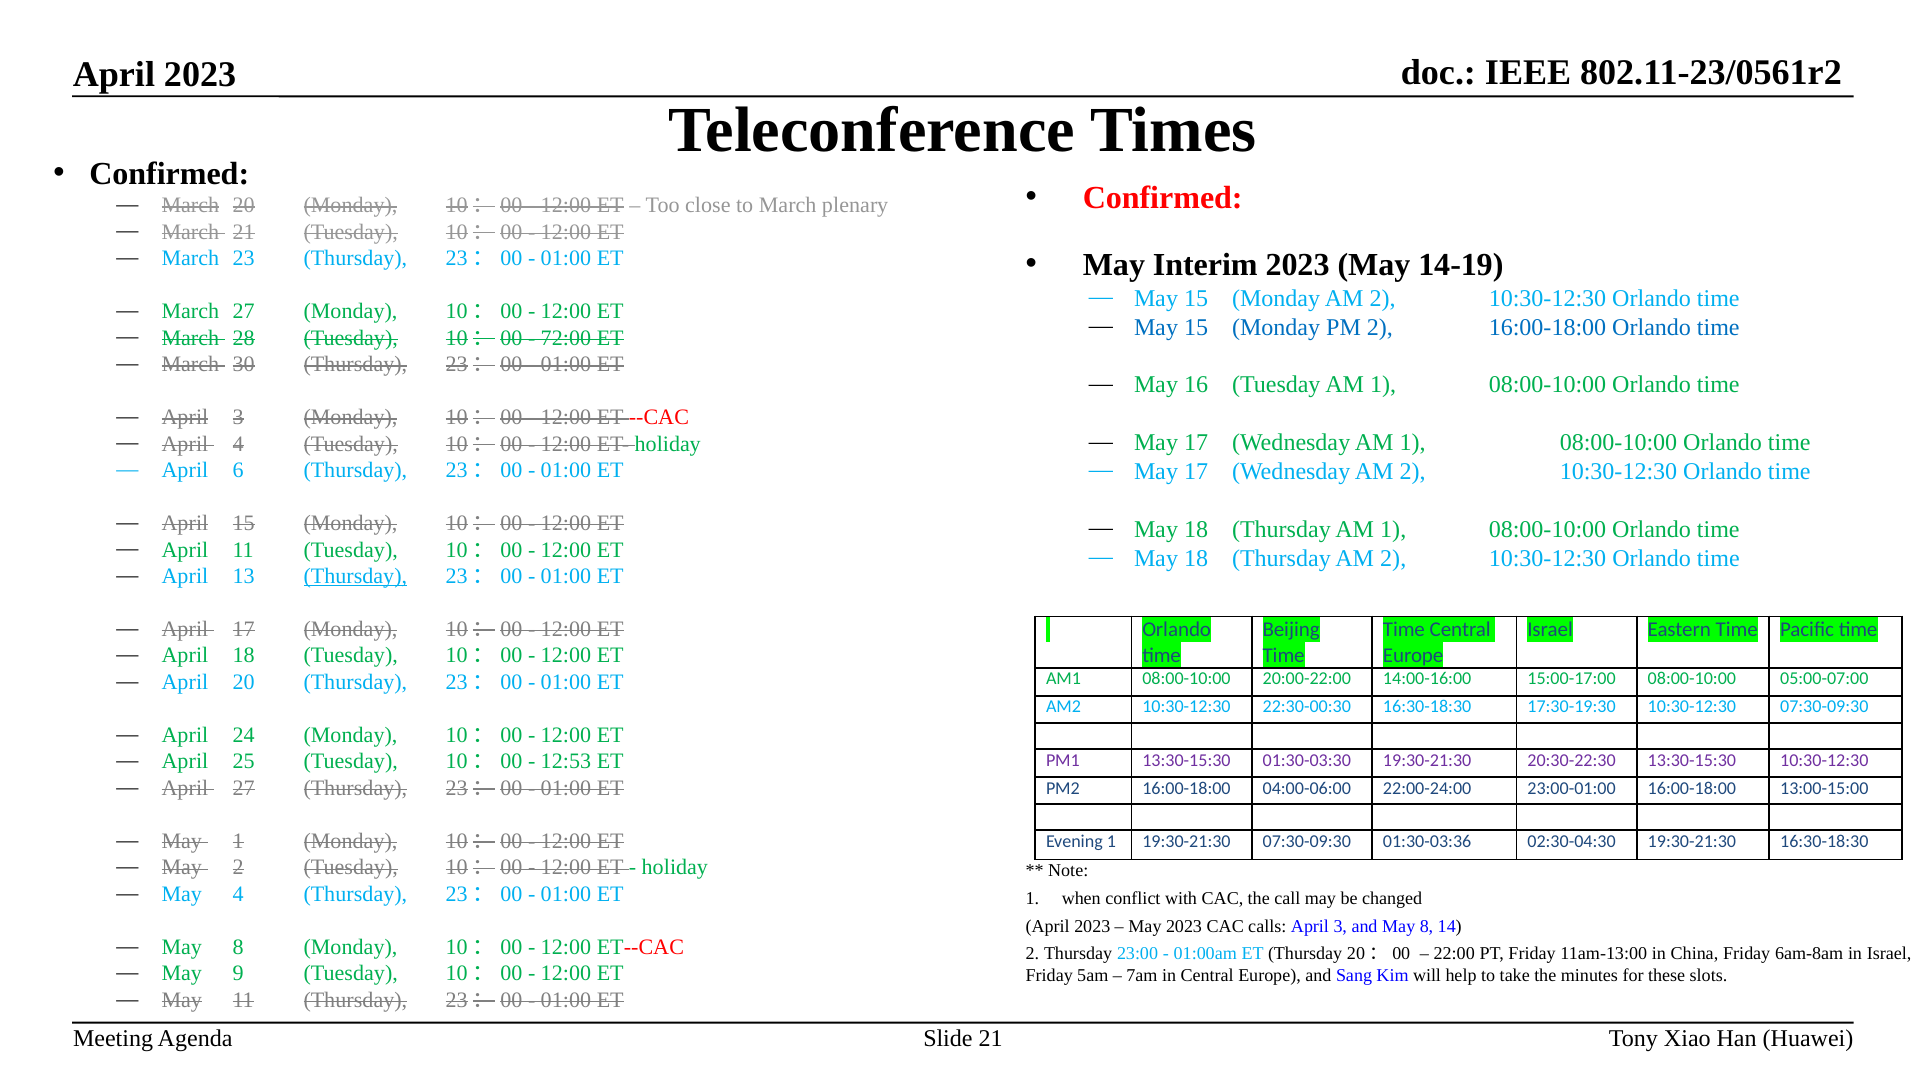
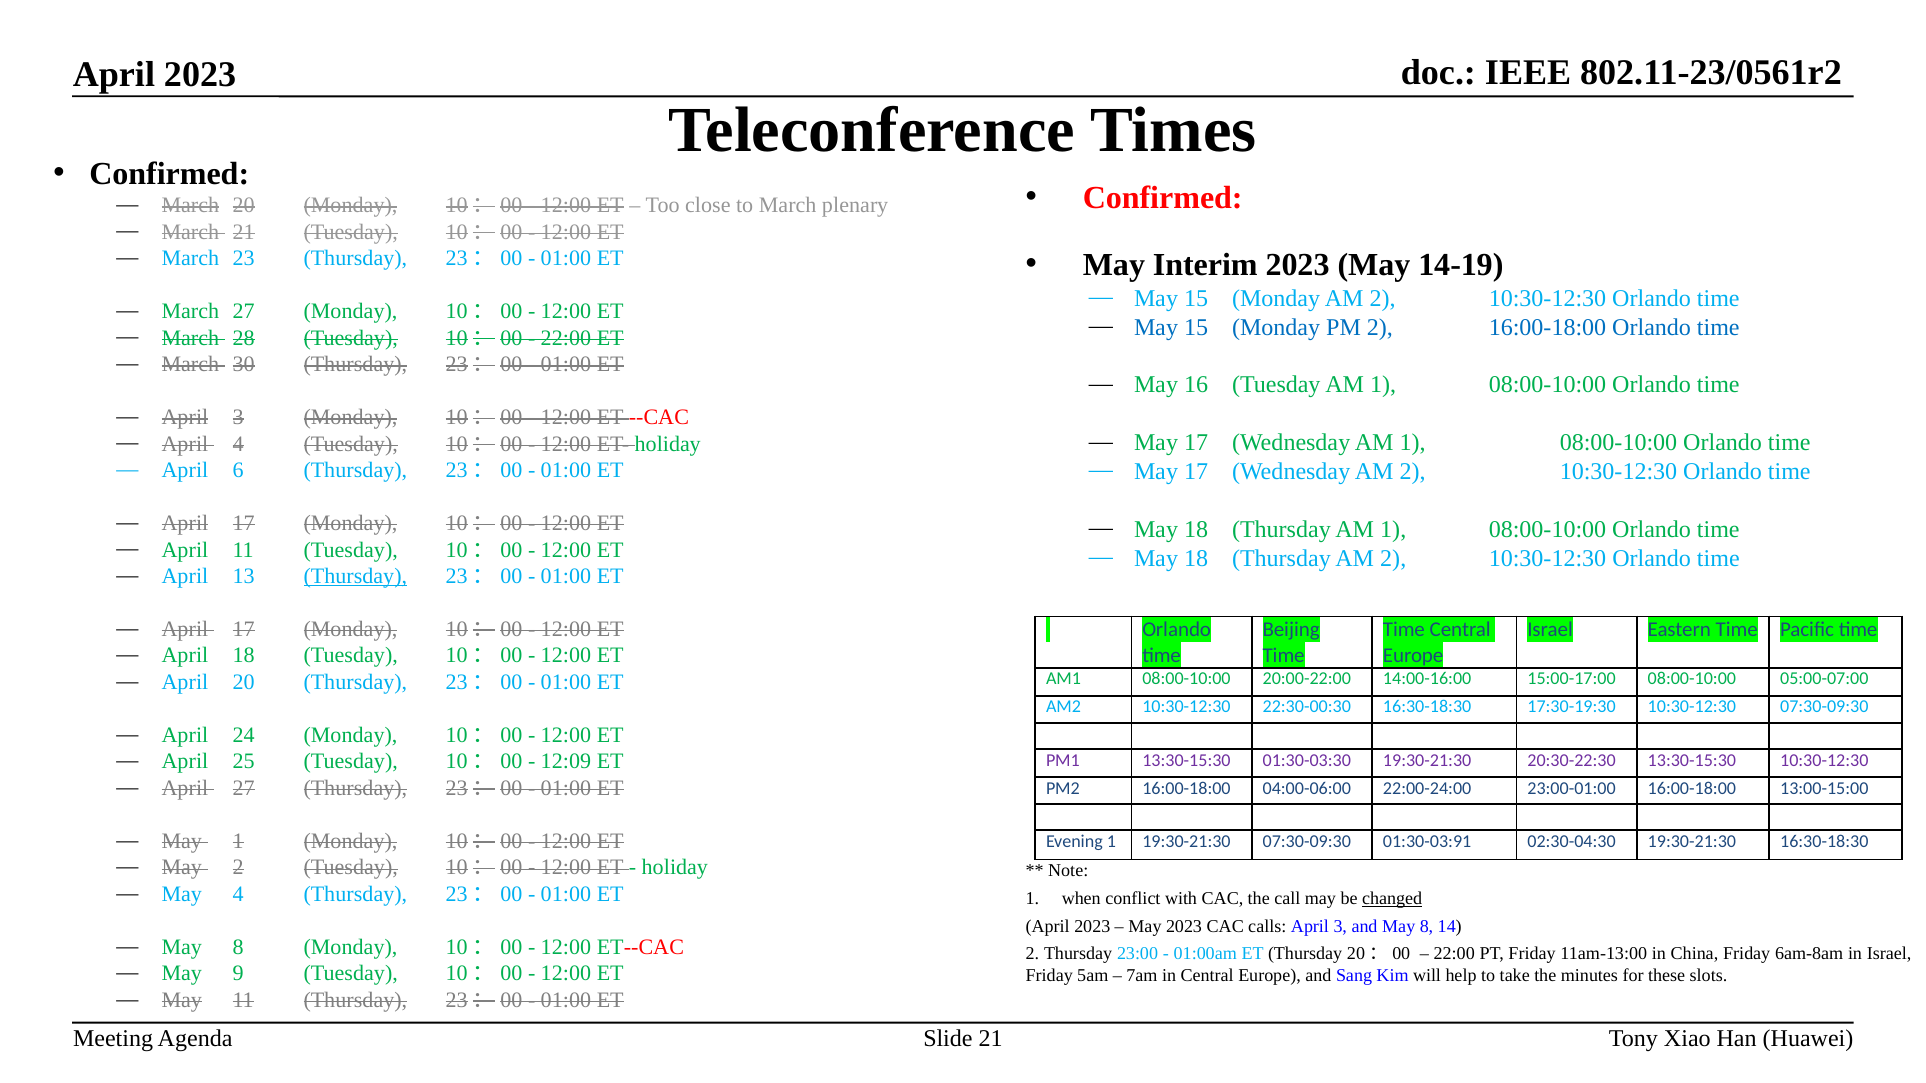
72:00 at (566, 338): 72:00 -> 22:00
15 at (244, 523): 15 -> 17
12:53: 12:53 -> 12:09
01:30-03:36: 01:30-03:36 -> 01:30-03:91
changed underline: none -> present
